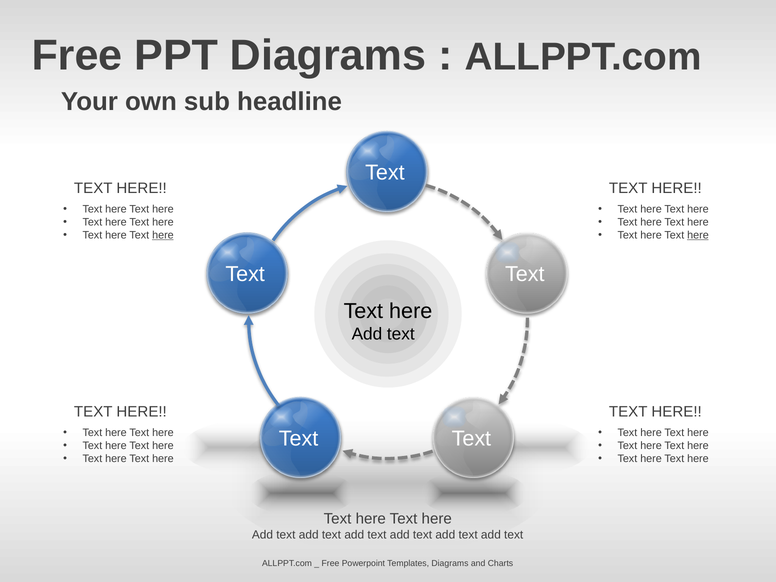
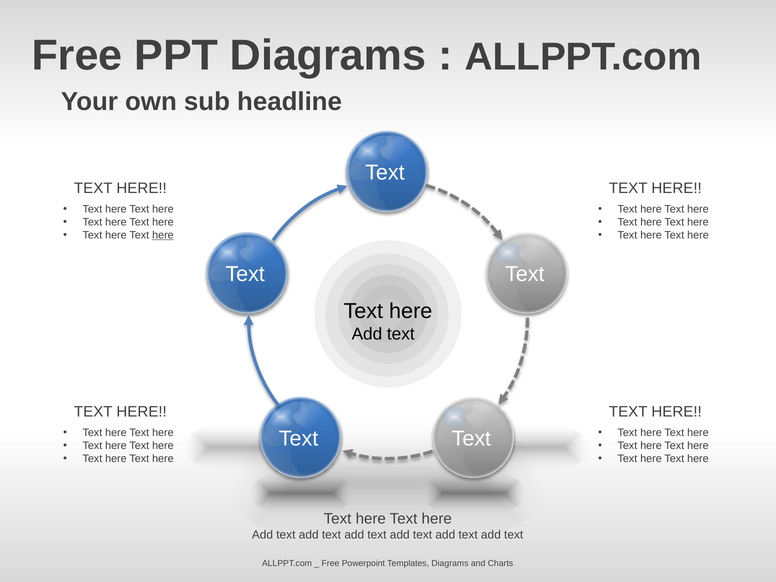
here at (698, 235) underline: present -> none
